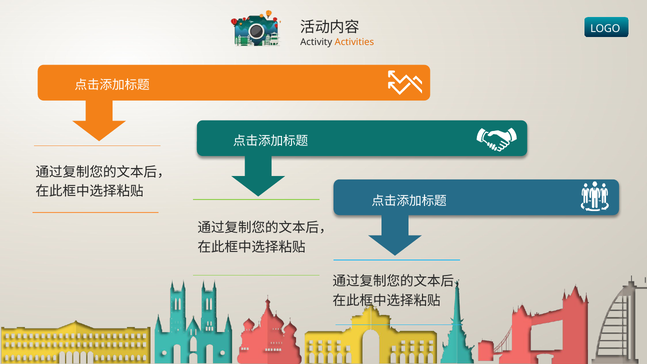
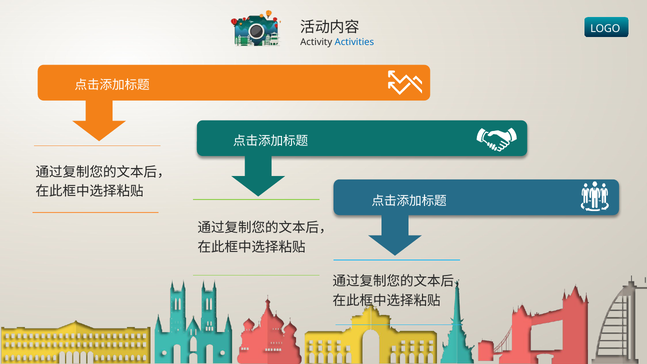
Activities colour: orange -> blue
